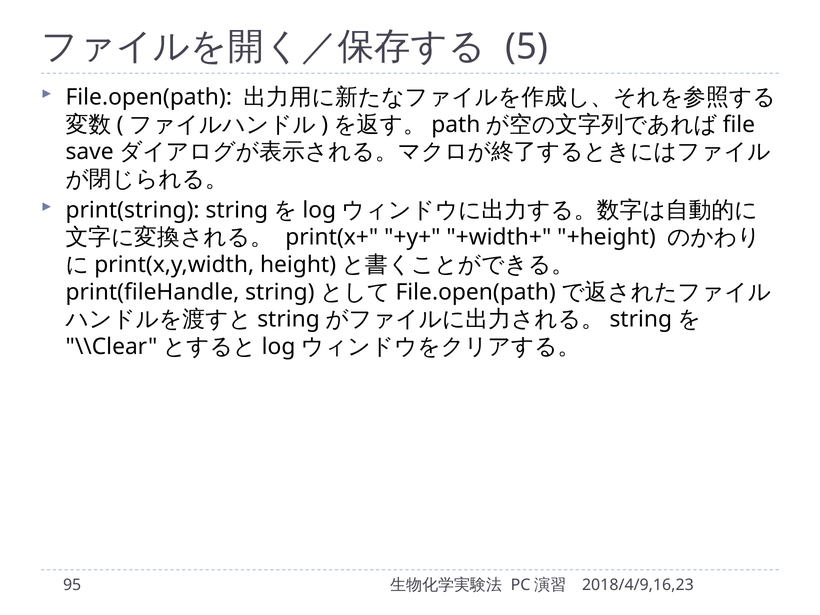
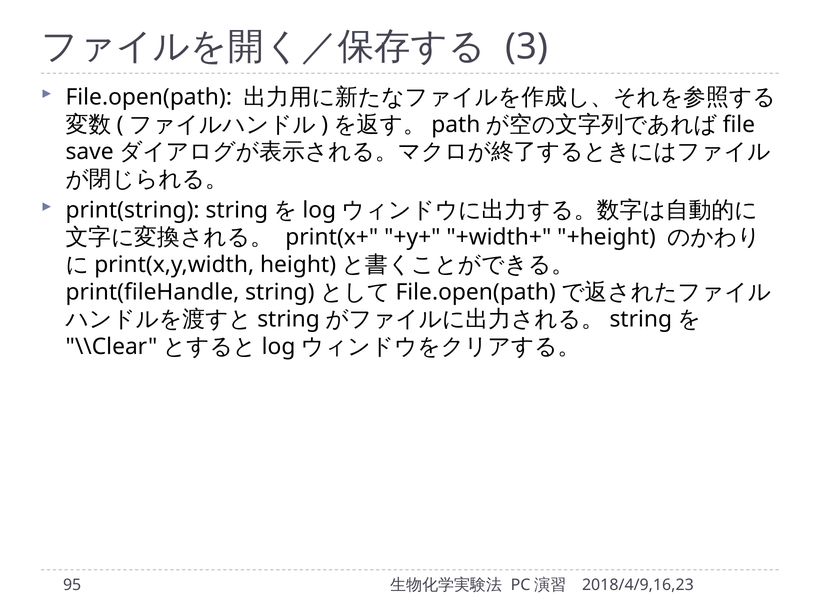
5: 5 -> 3
